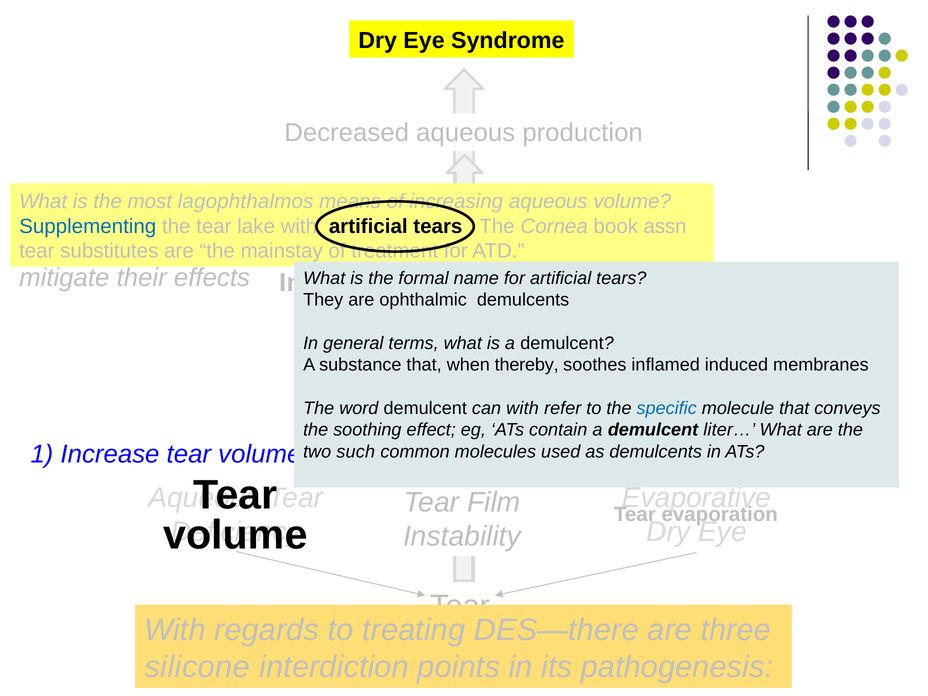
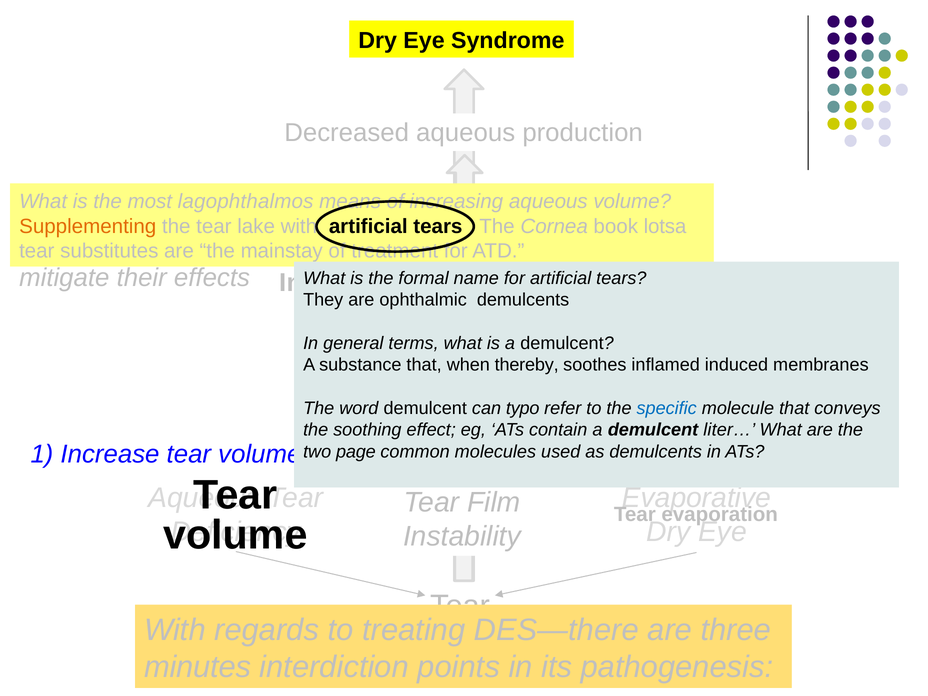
Supplementing colour: blue -> orange
assn: assn -> lotsa
can with: with -> typo
such: such -> page
silicone: silicone -> minutes
